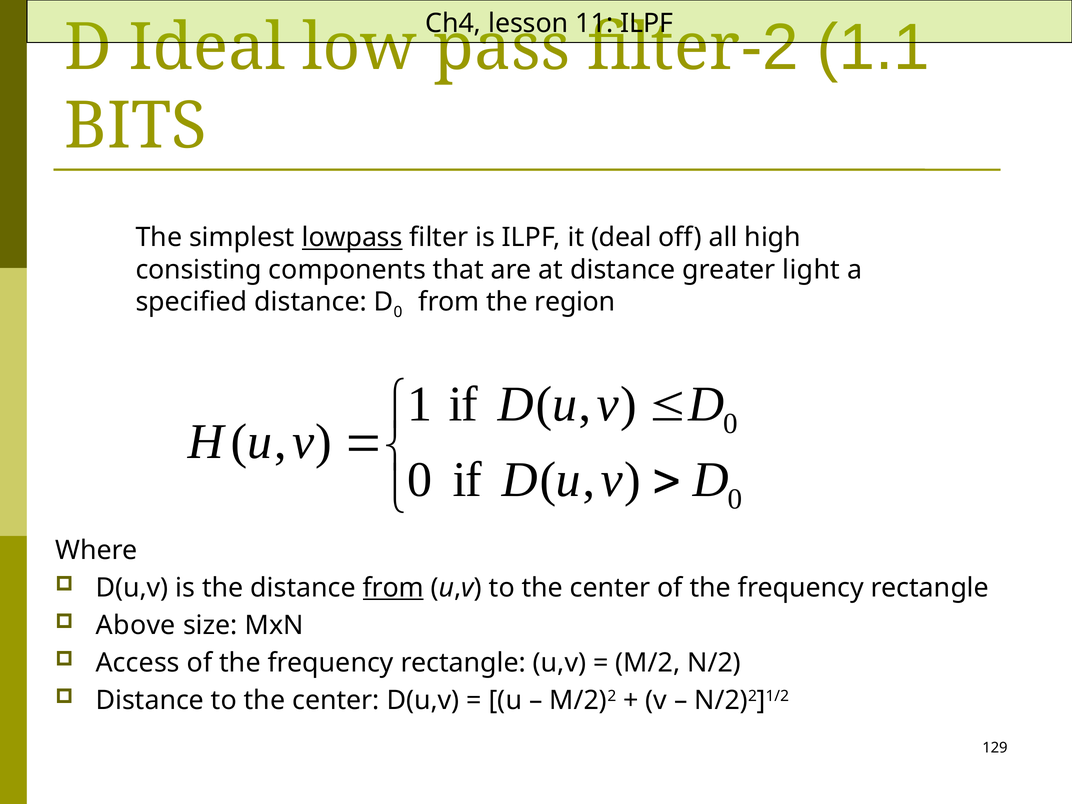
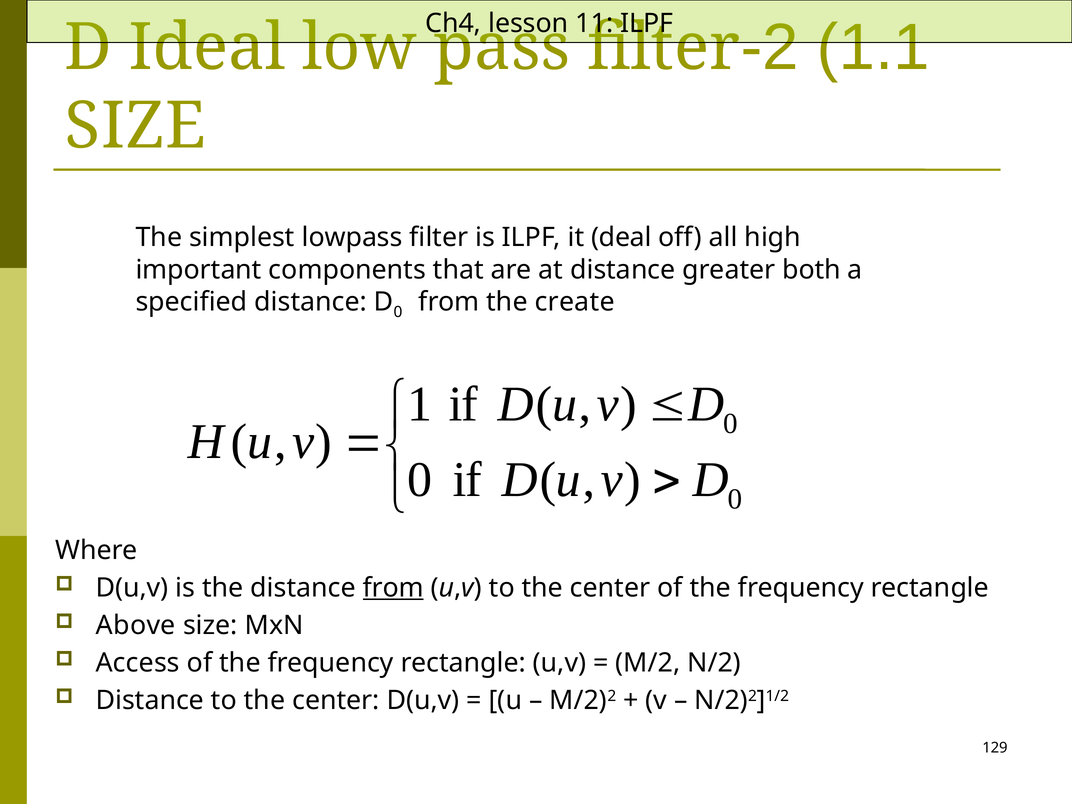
BITS at (136, 126): BITS -> SIZE
lowpass underline: present -> none
consisting: consisting -> important
light: light -> both
region: region -> create
